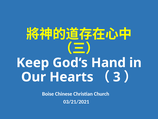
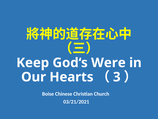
Hand: Hand -> Were
